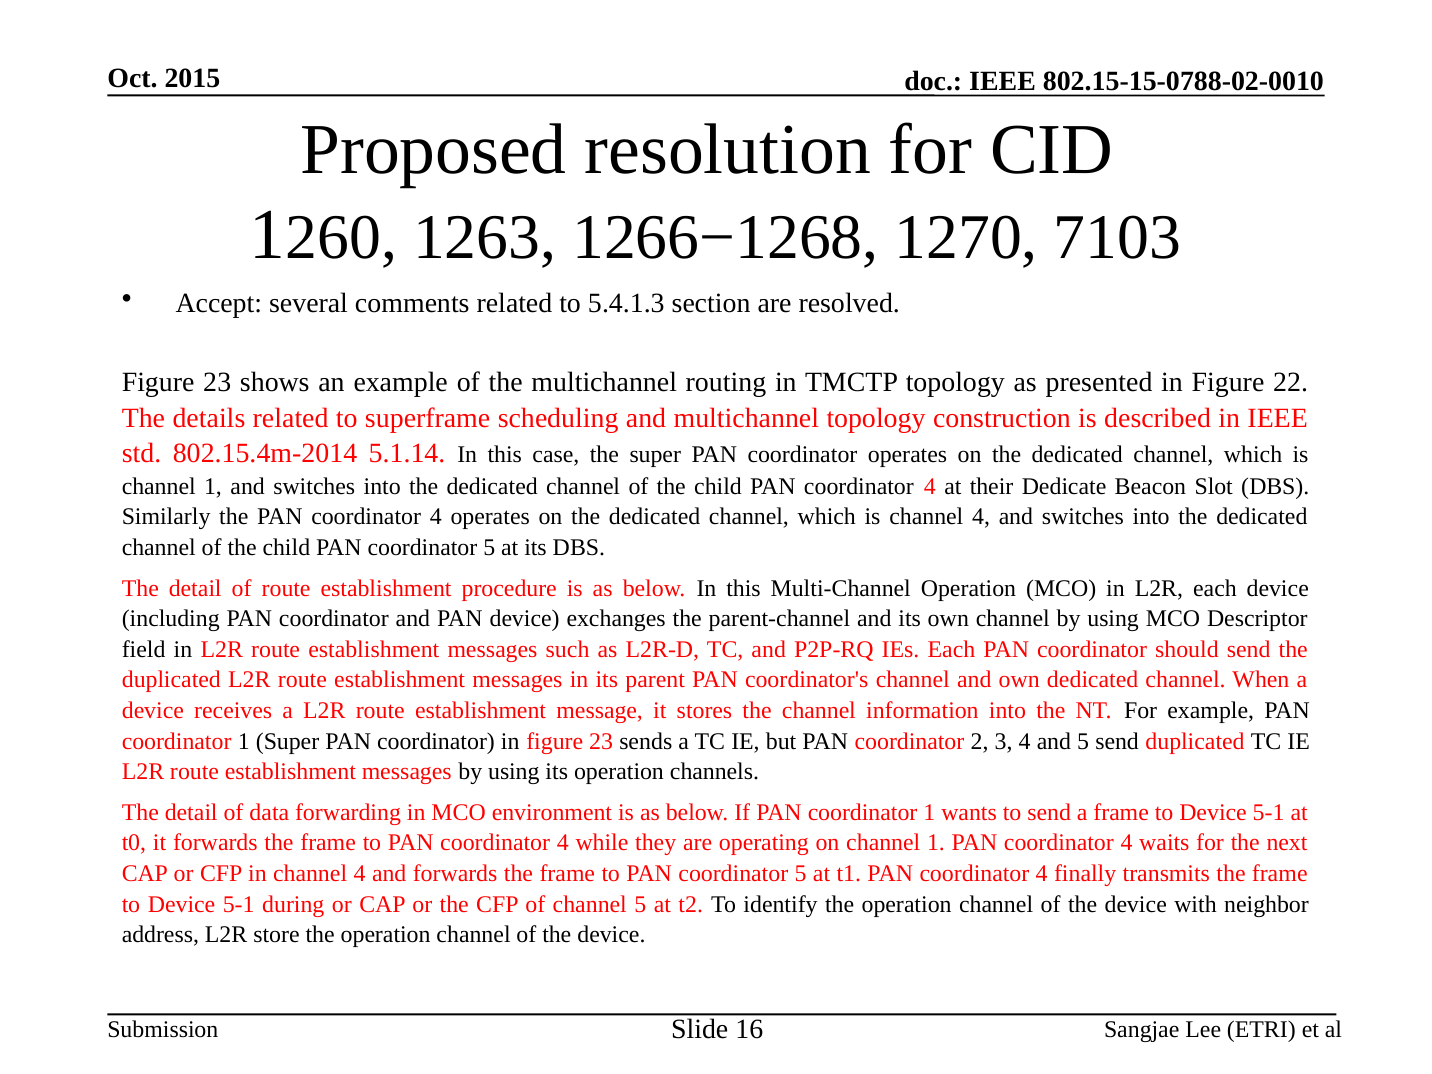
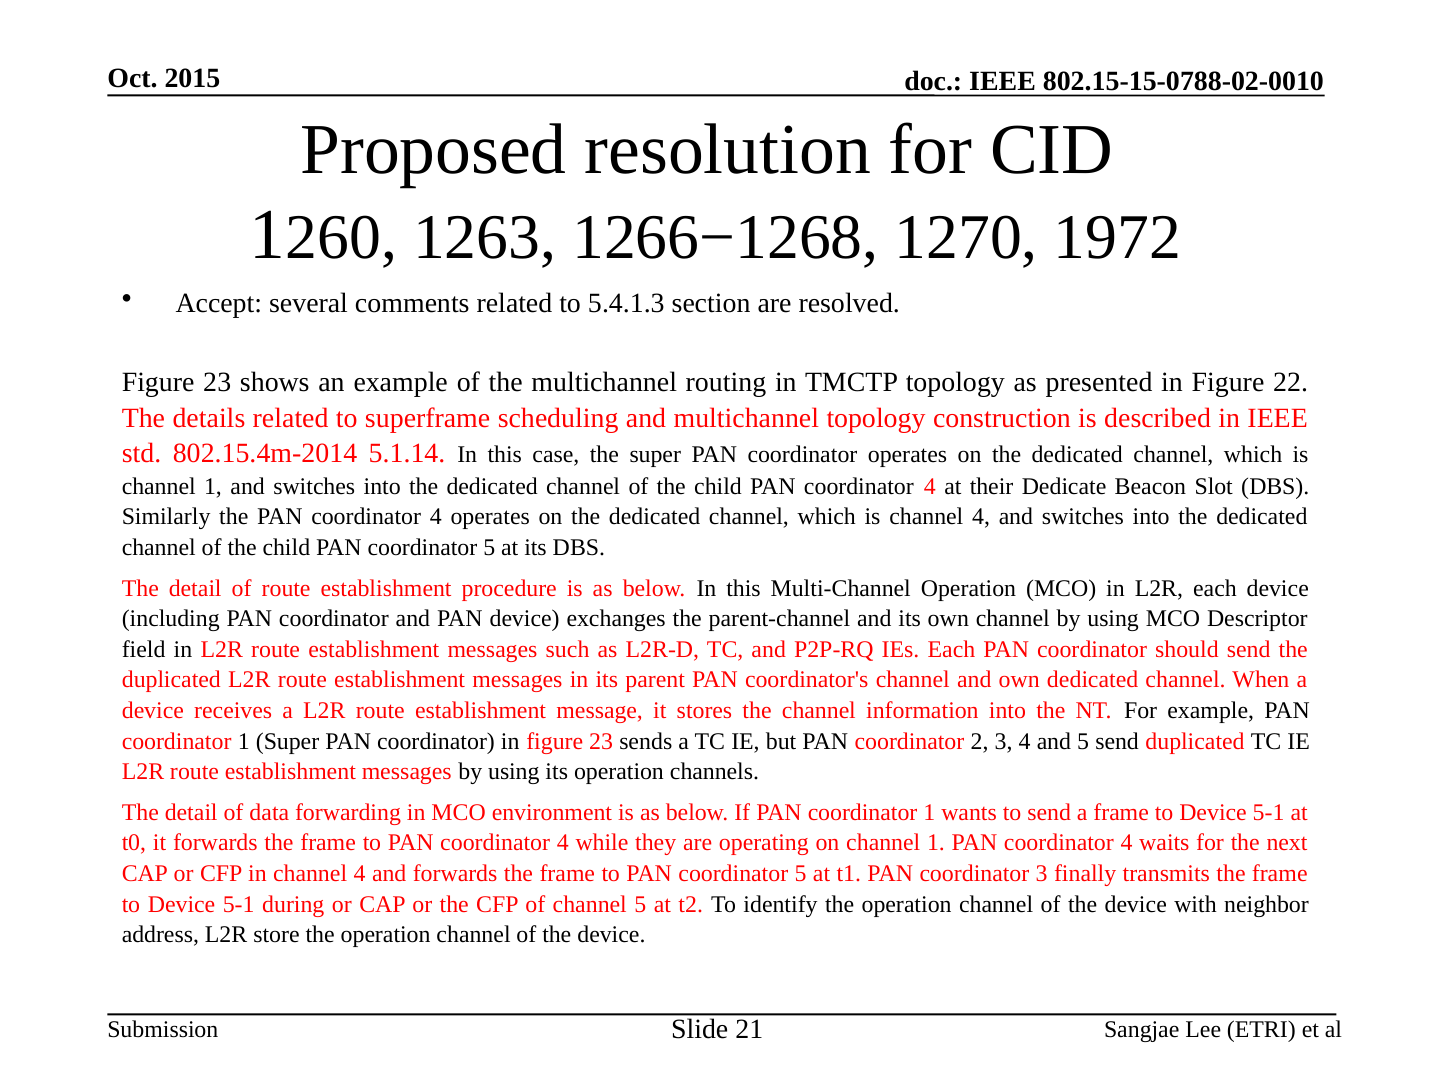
7103: 7103 -> 1972
t1 PAN coordinator 4: 4 -> 3
16: 16 -> 21
